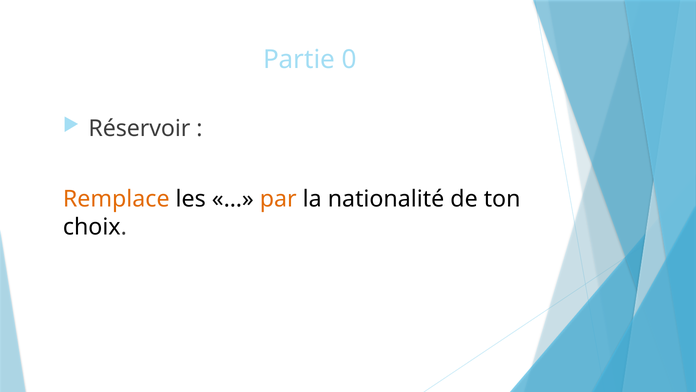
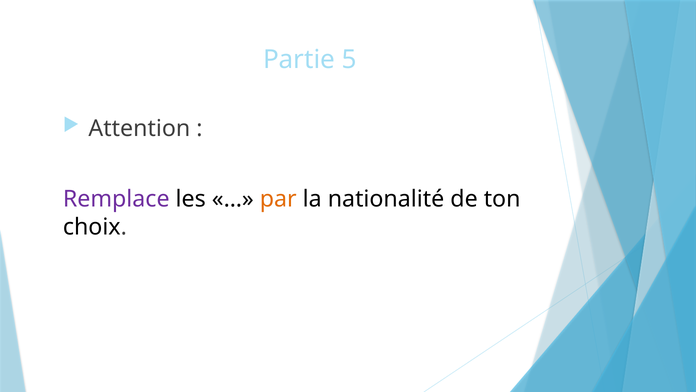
0: 0 -> 5
Réservoir: Réservoir -> Attention
Remplace colour: orange -> purple
